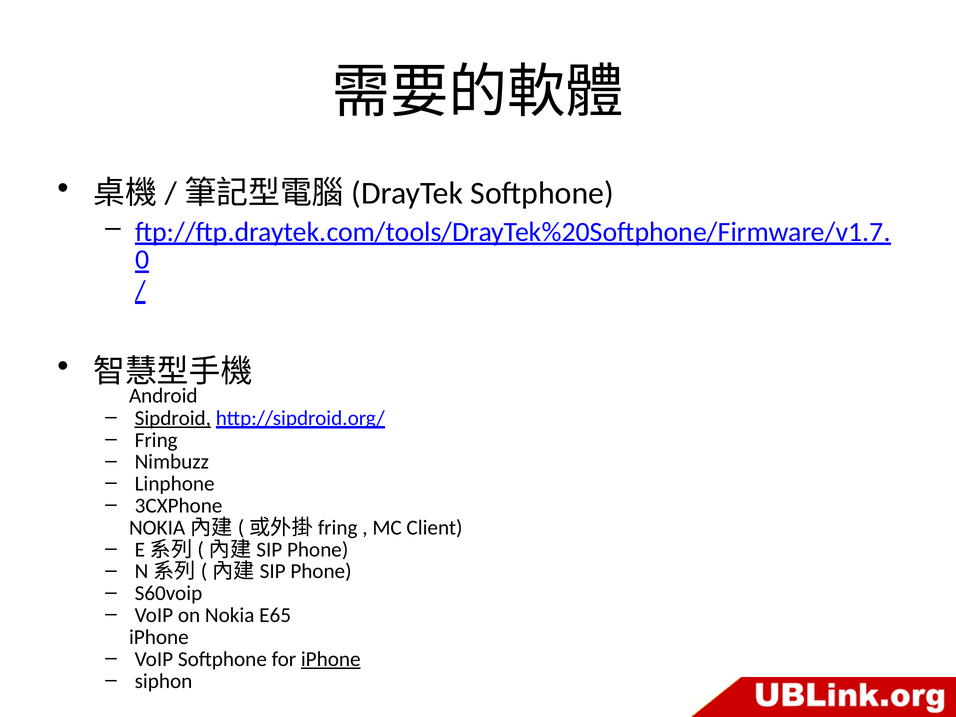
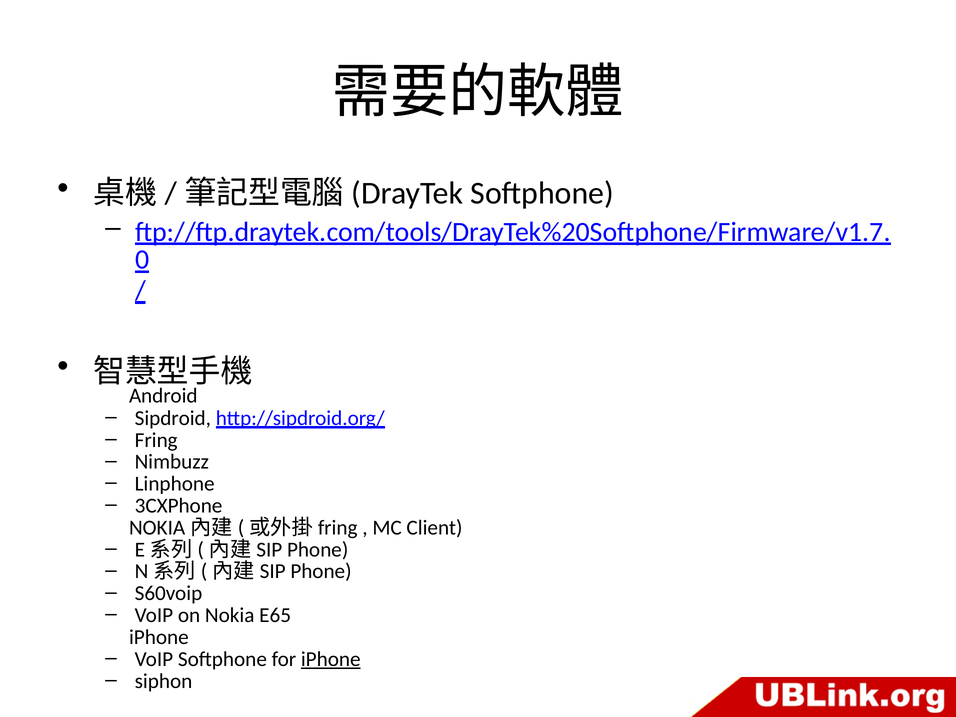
Sipdroid underline: present -> none
